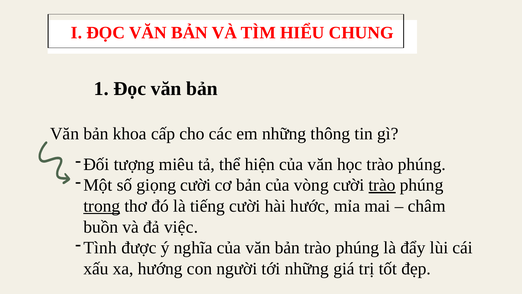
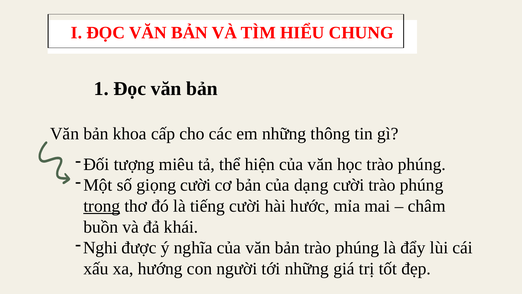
vòng: vòng -> dạng
trào at (382, 185) underline: present -> none
việc: việc -> khái
Tình: Tình -> Nghi
